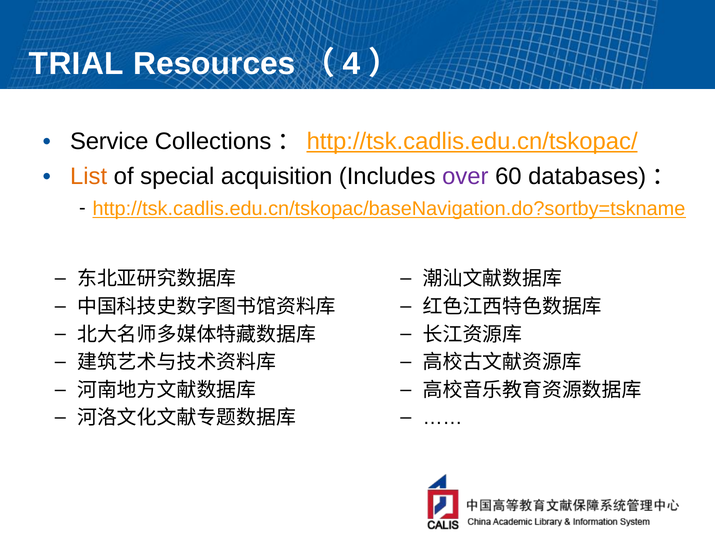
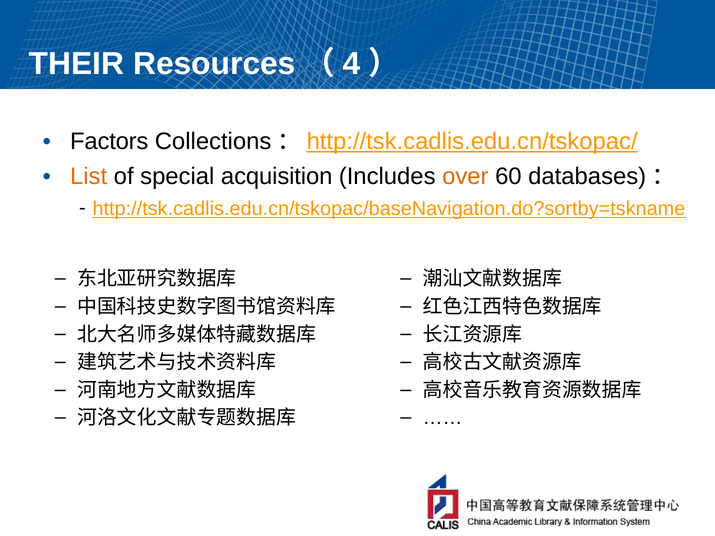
TRIAL: TRIAL -> THEIR
Service: Service -> Factors
over colour: purple -> orange
